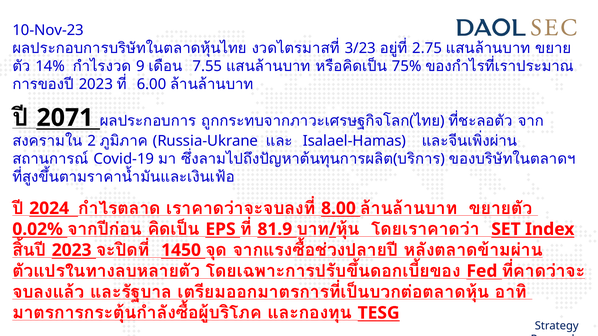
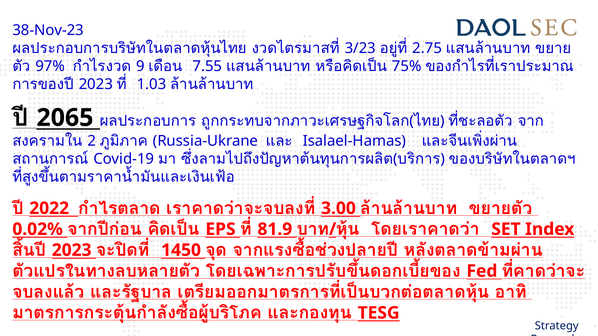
10-Nov-23: 10-Nov-23 -> 38-Nov-23
14%: 14% -> 97%
6.00: 6.00 -> 1.03
2071: 2071 -> 2065
2024 at (49, 208): 2024 -> 2022
8.00: 8.00 -> 3.00
